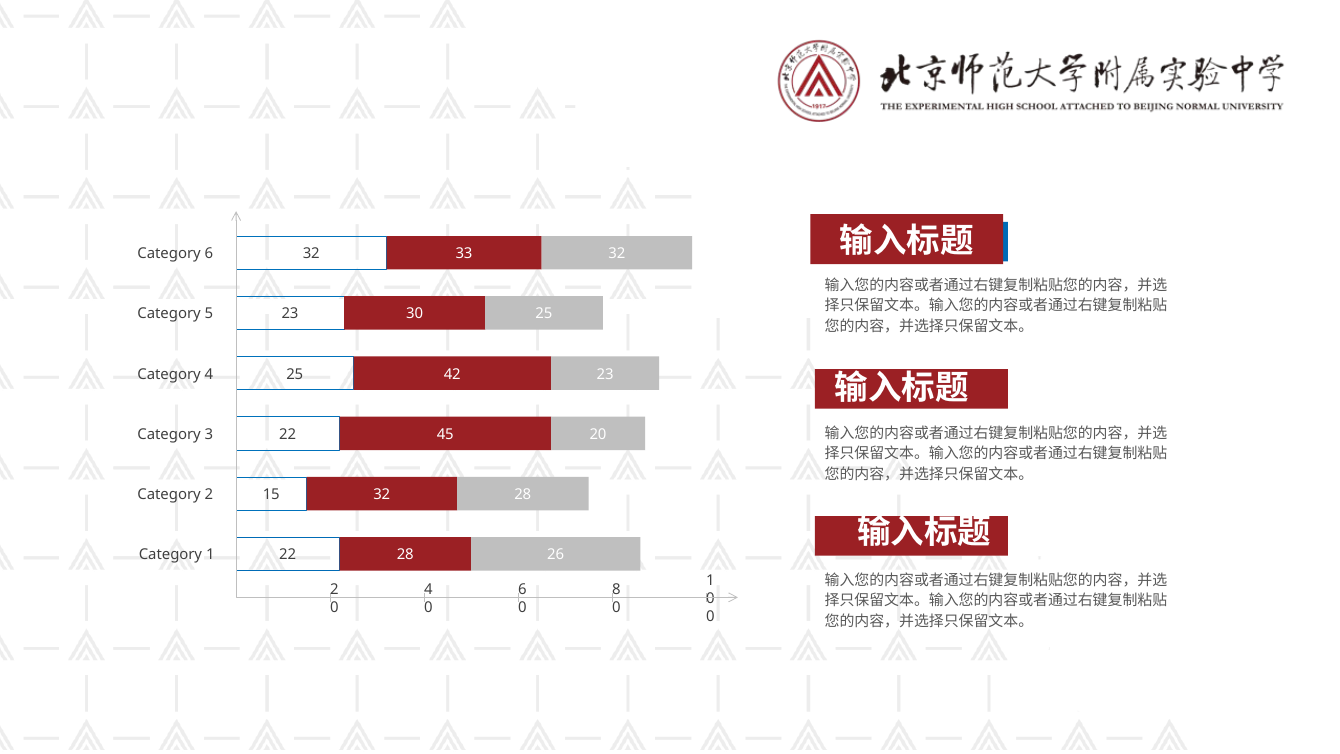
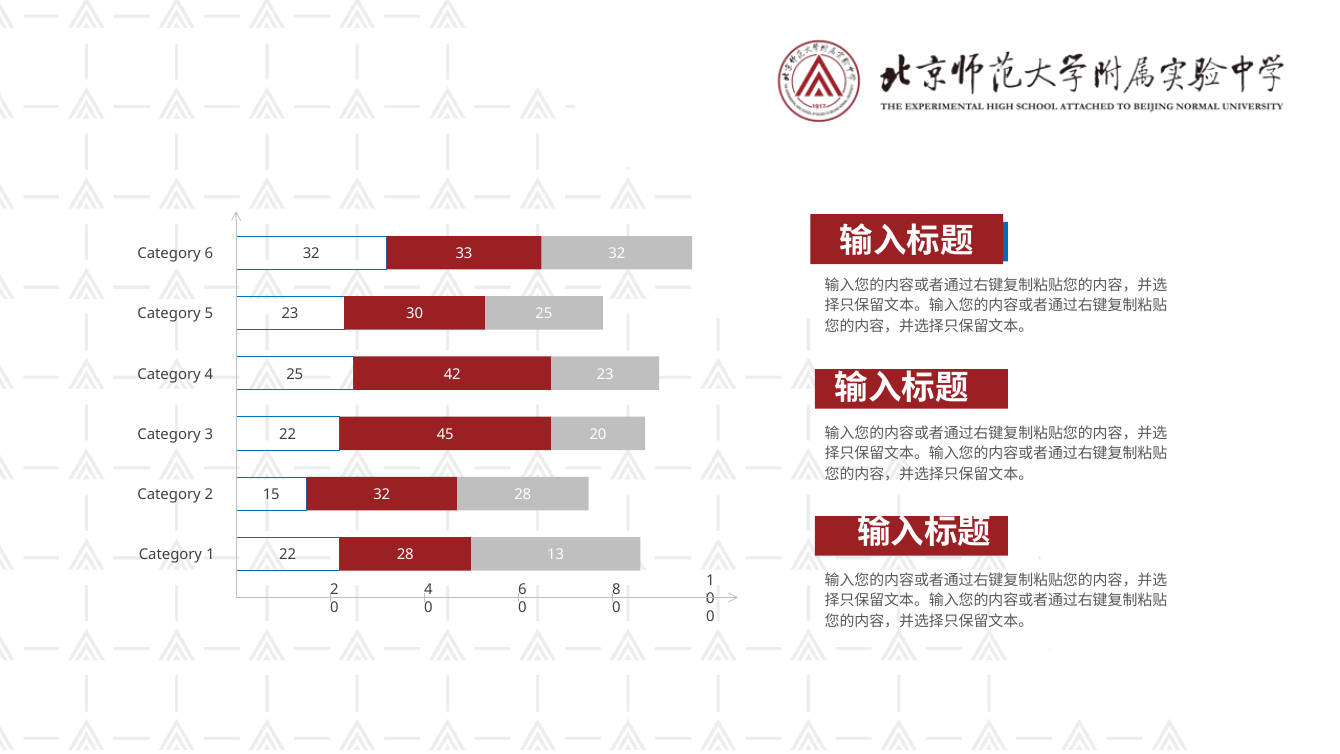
26: 26 -> 13
